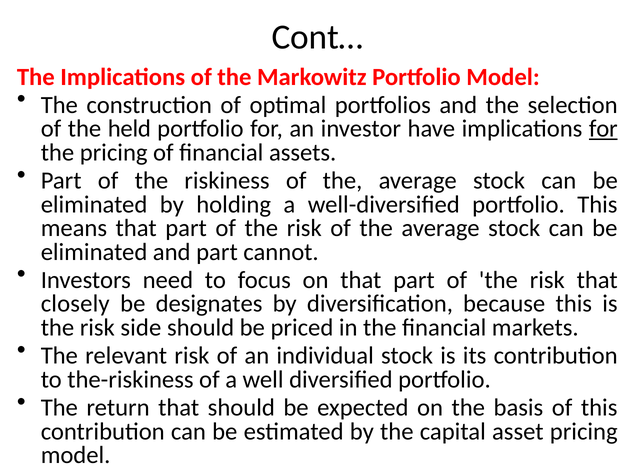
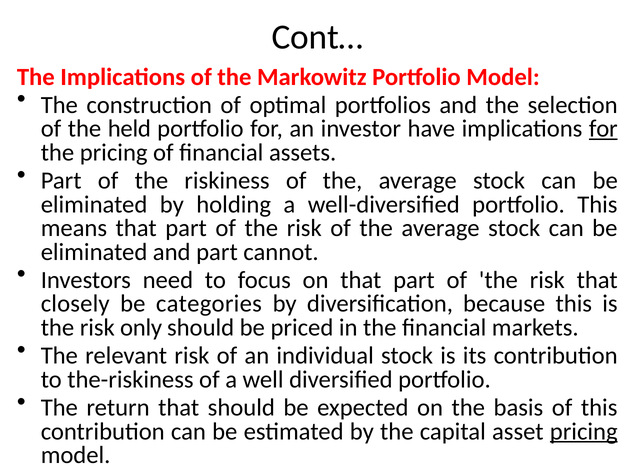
designates: designates -> categories
side: side -> only
pricing at (584, 432) underline: none -> present
